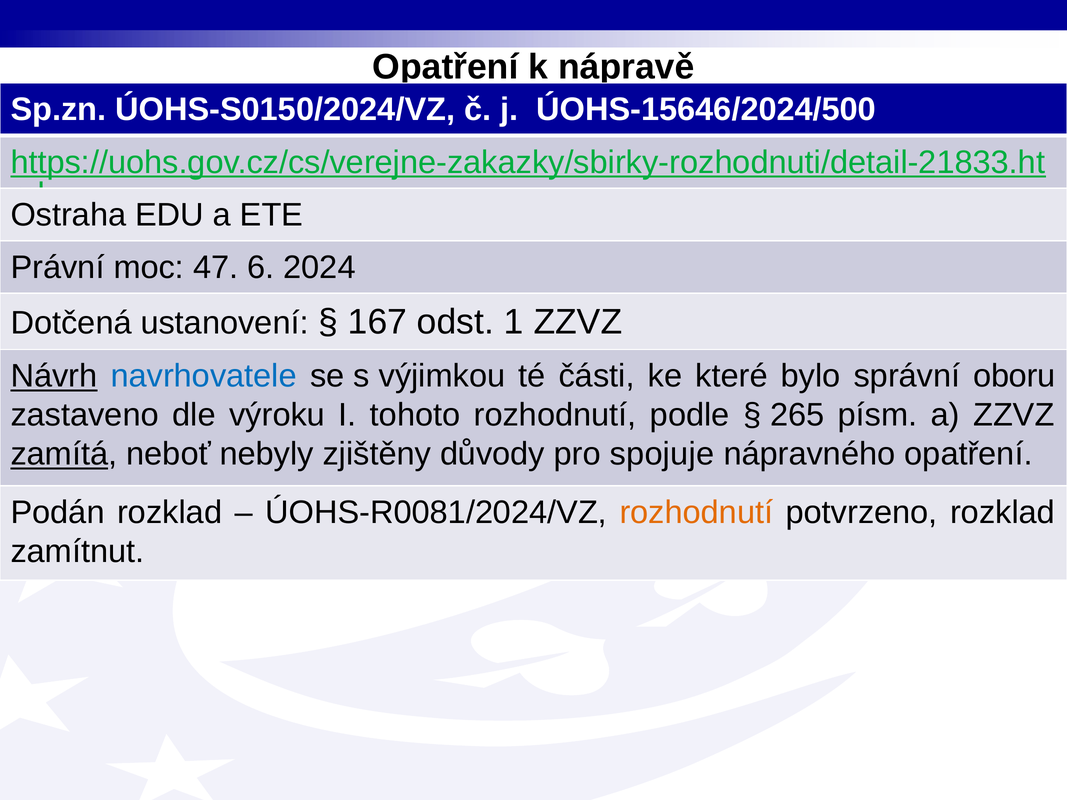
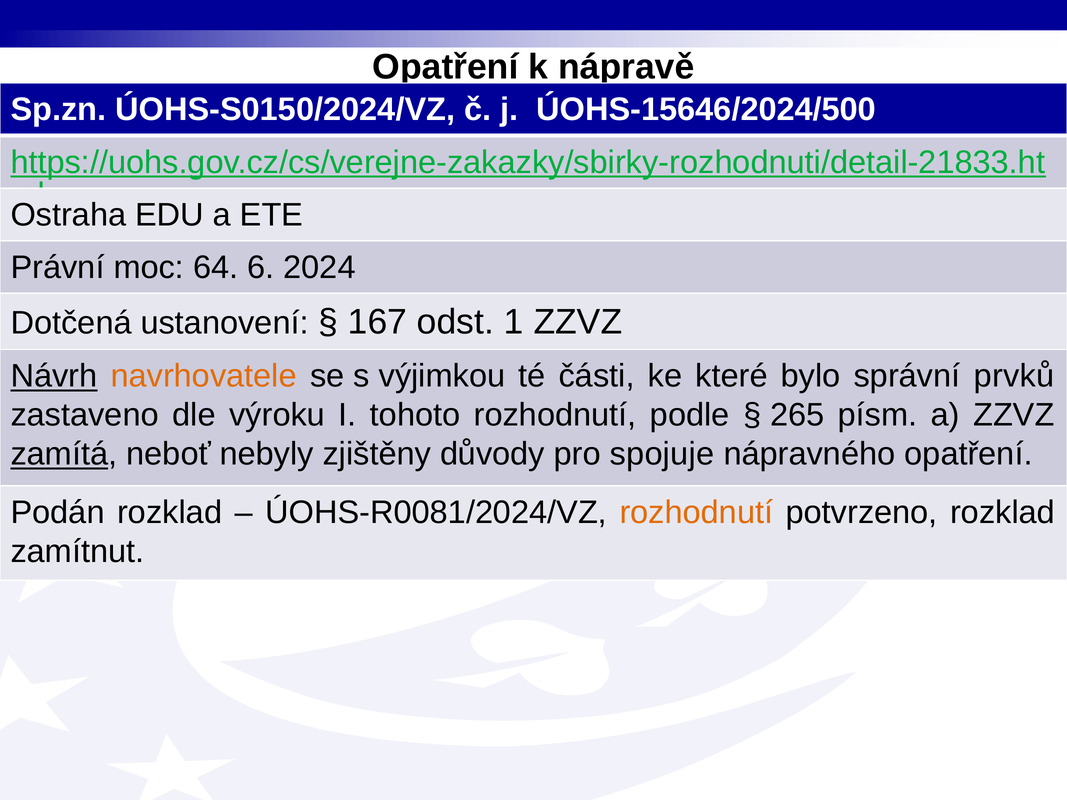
47: 47 -> 64
navrhovatele colour: blue -> orange
oboru: oboru -> prvků
